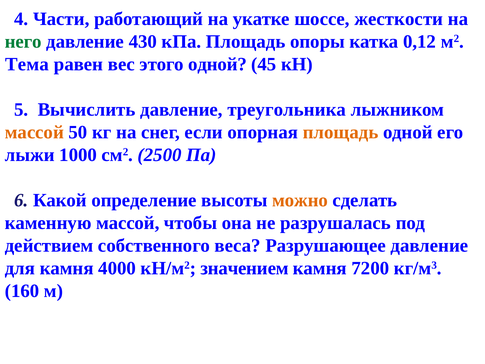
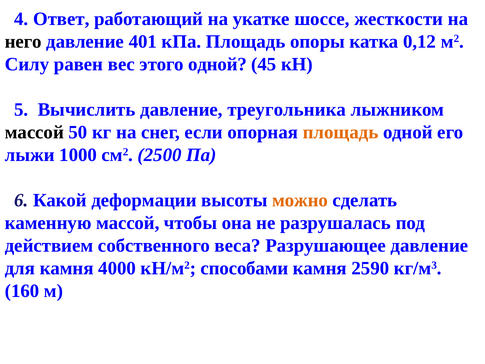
Части: Части -> Ответ
него colour: green -> black
430: 430 -> 401
Тема: Тема -> Силу
массой at (34, 132) colour: orange -> black
определение: определение -> деформации
значением: значением -> способами
7200: 7200 -> 2590
